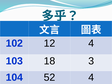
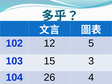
12 4: 4 -> 5
18: 18 -> 15
52: 52 -> 26
